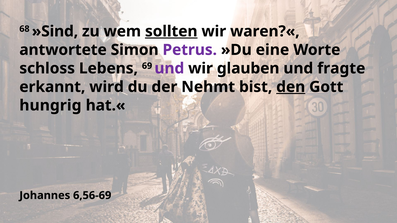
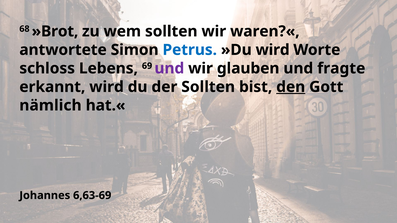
»Sind: »Sind -> »Brot
sollten at (171, 31) underline: present -> none
Petrus colour: purple -> blue
»Du eine: eine -> wird
der Nehmt: Nehmt -> Sollten
hungrig: hungrig -> nämlich
6,56-69: 6,56-69 -> 6,63-69
